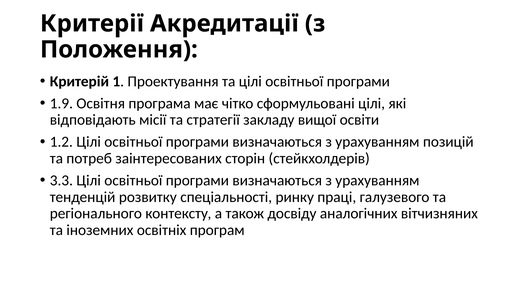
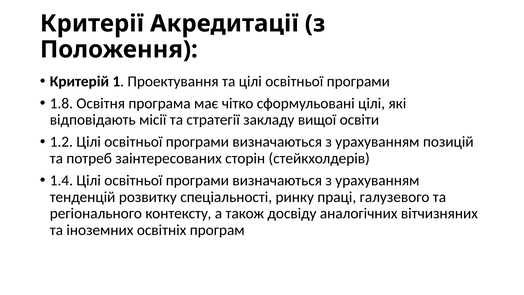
1.9: 1.9 -> 1.8
3.3: 3.3 -> 1.4
